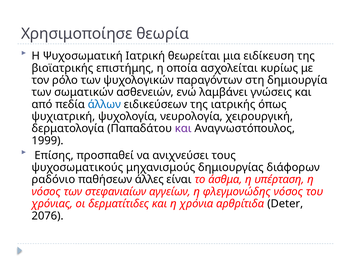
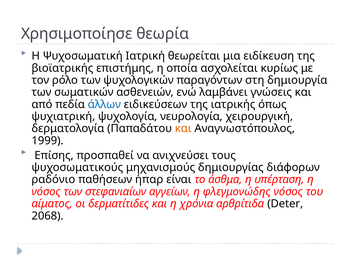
και at (183, 129) colour: purple -> orange
άλλες: άλλες -> ήπαρ
χρόνιας: χρόνιας -> αίματος
2076: 2076 -> 2068
